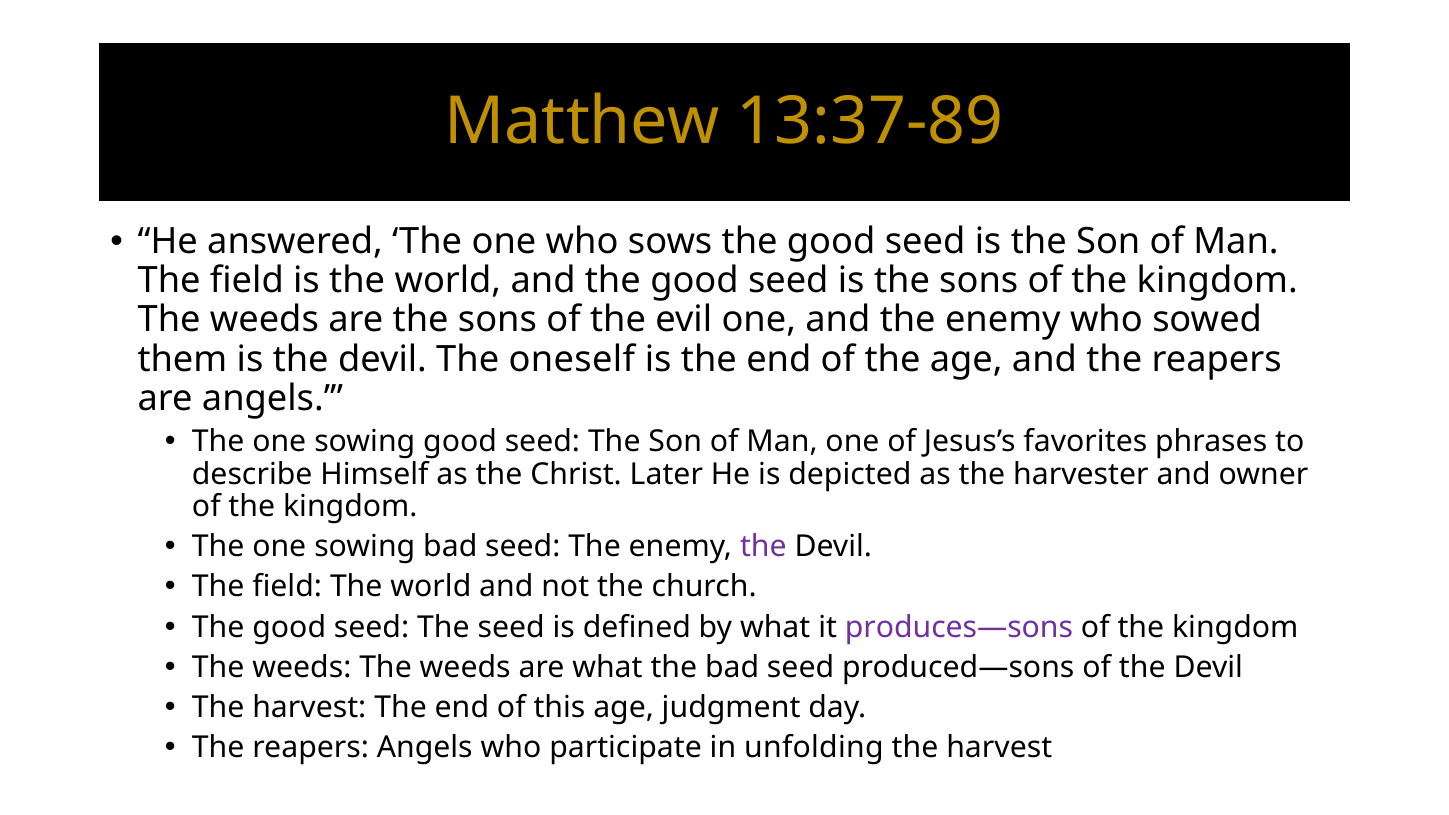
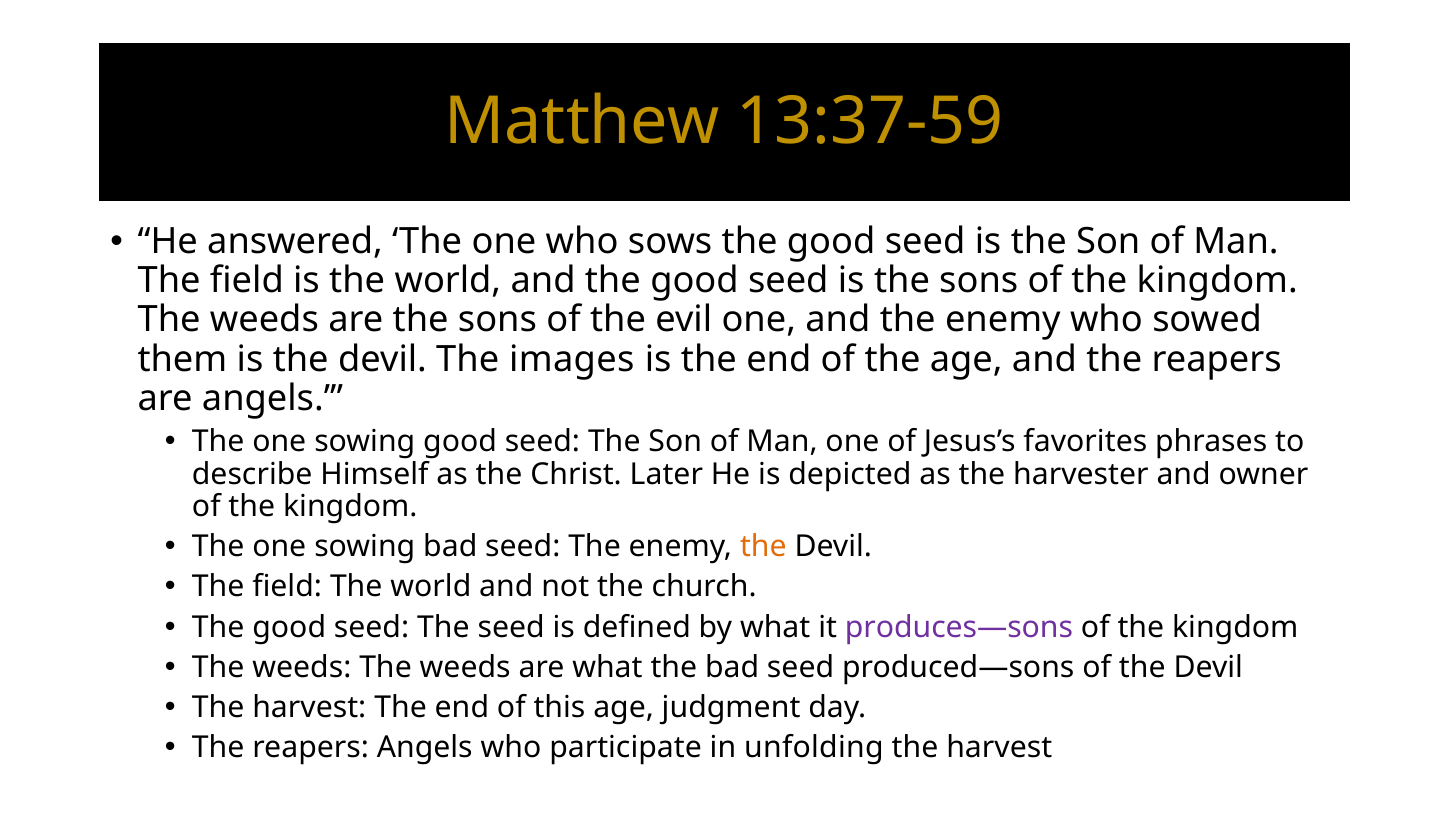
13:37-89: 13:37-89 -> 13:37-59
oneself: oneself -> images
the at (763, 547) colour: purple -> orange
